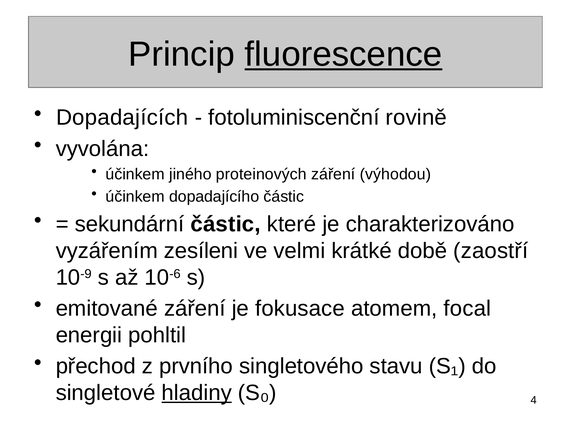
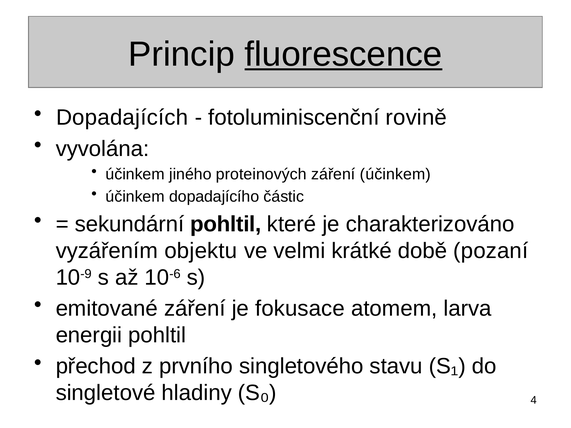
záření výhodou: výhodou -> účinkem
sekundární částic: částic -> pohltil
zesíleni: zesíleni -> objektu
zaostří: zaostří -> pozaní
focal: focal -> larva
hladiny underline: present -> none
